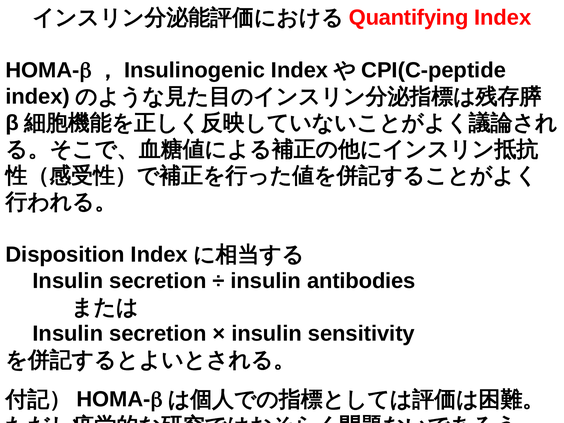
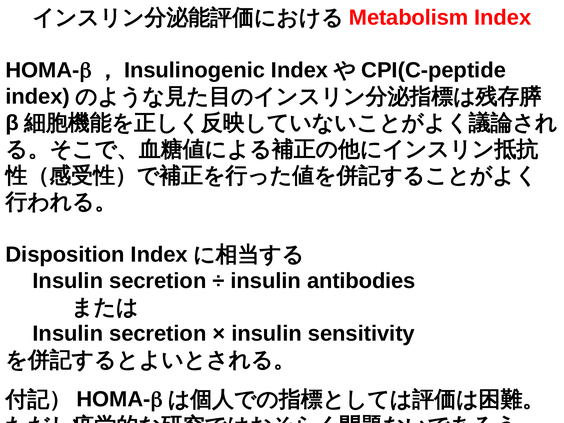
Quantifying: Quantifying -> Metabolism
